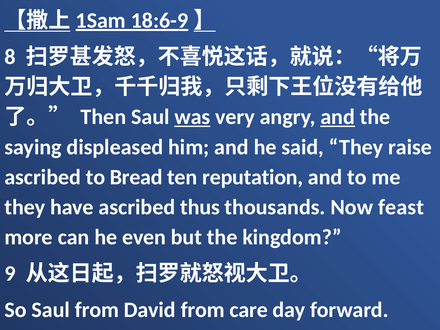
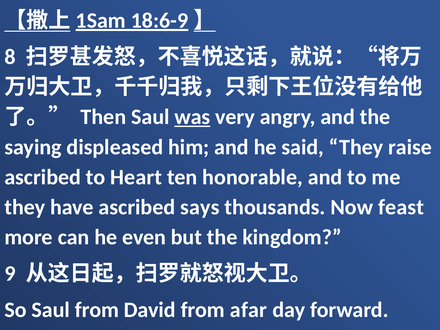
and at (338, 117) underline: present -> none
Bread: Bread -> Heart
reputation: reputation -> honorable
thus: thus -> says
care: care -> afar
